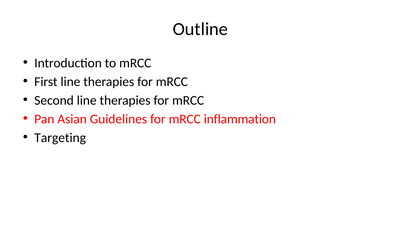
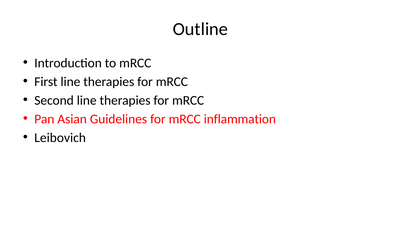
Targeting: Targeting -> Leibovich
